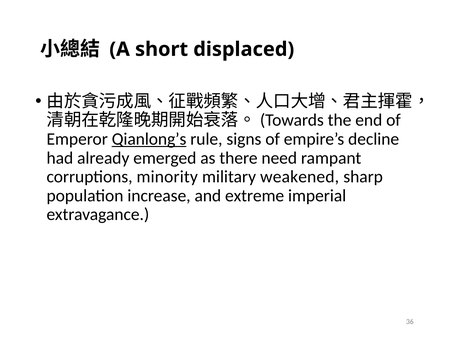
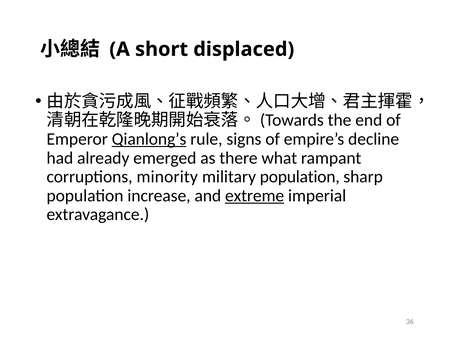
need: need -> what
military weakened: weakened -> population
extreme underline: none -> present
